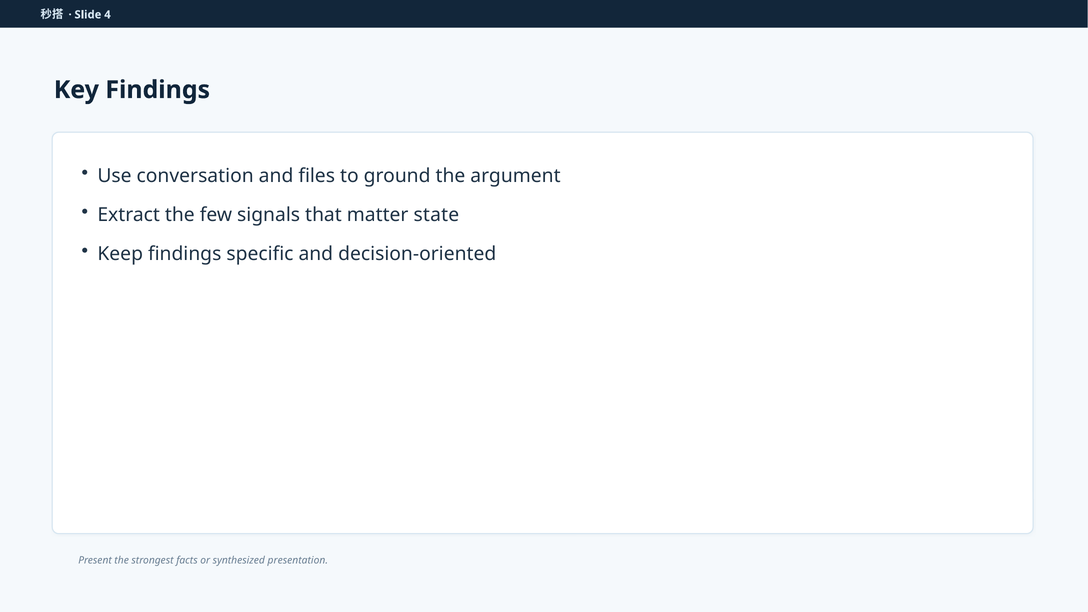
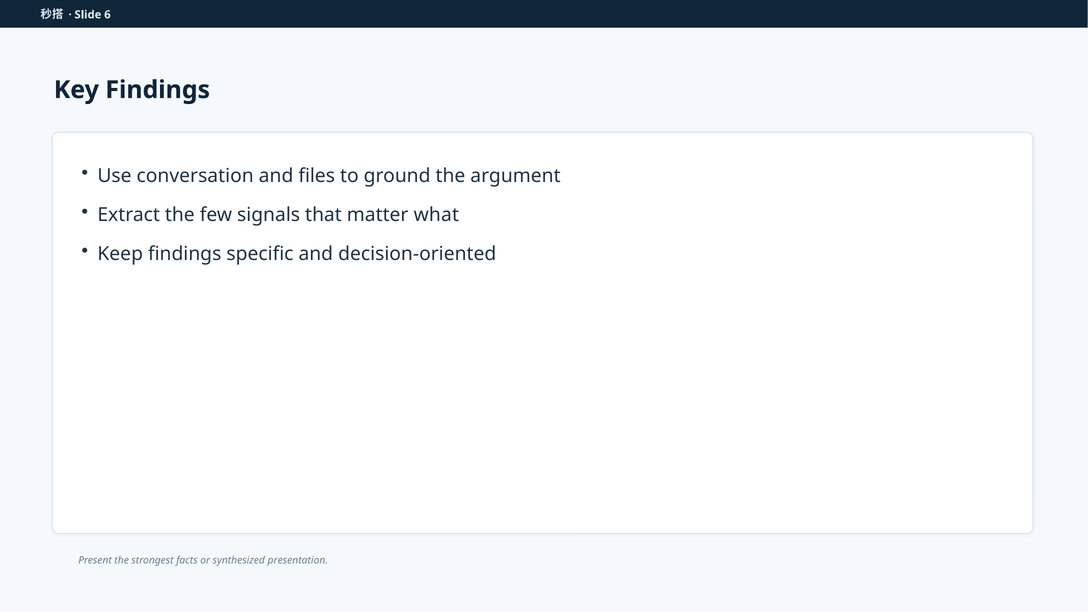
4: 4 -> 6
state: state -> what
